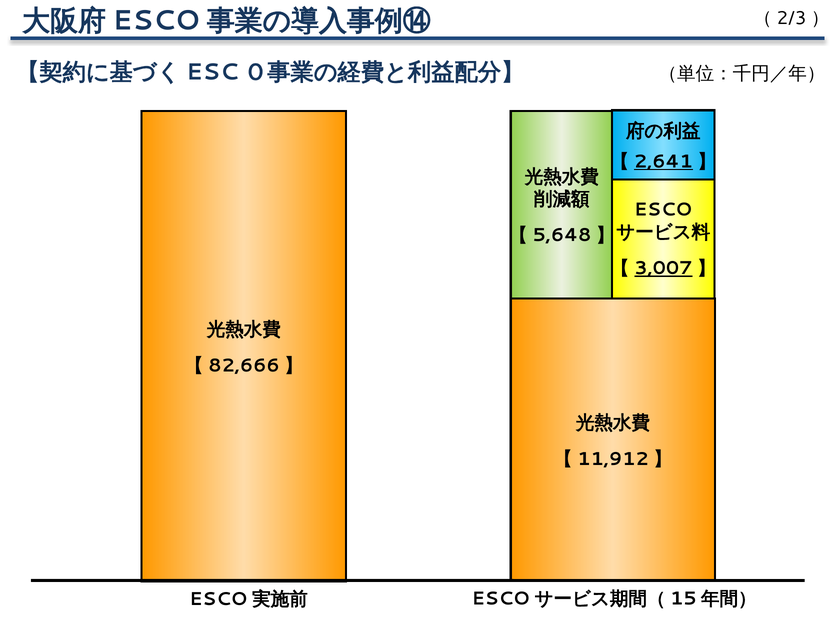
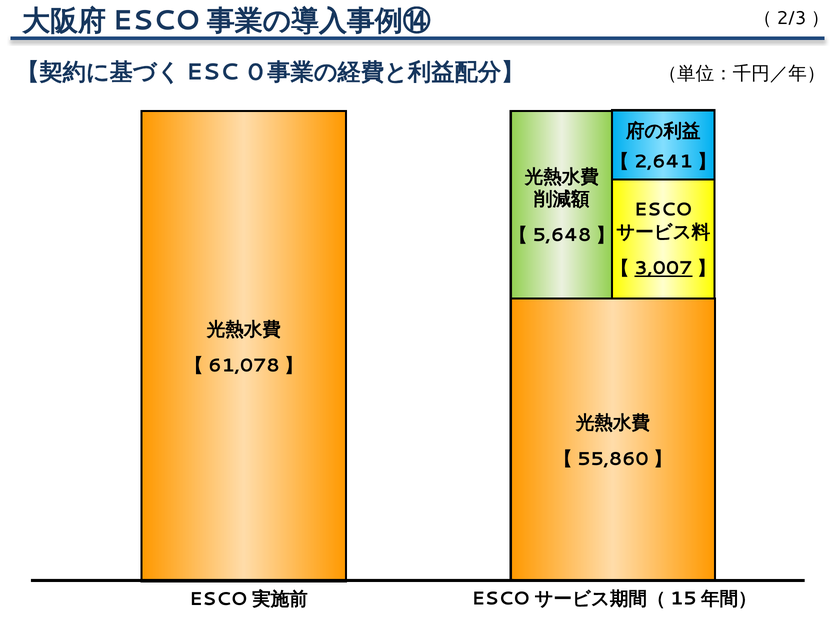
2,641 underline: present -> none
82,666: 82,666 -> 61,078
11,912: 11,912 -> 55,860
